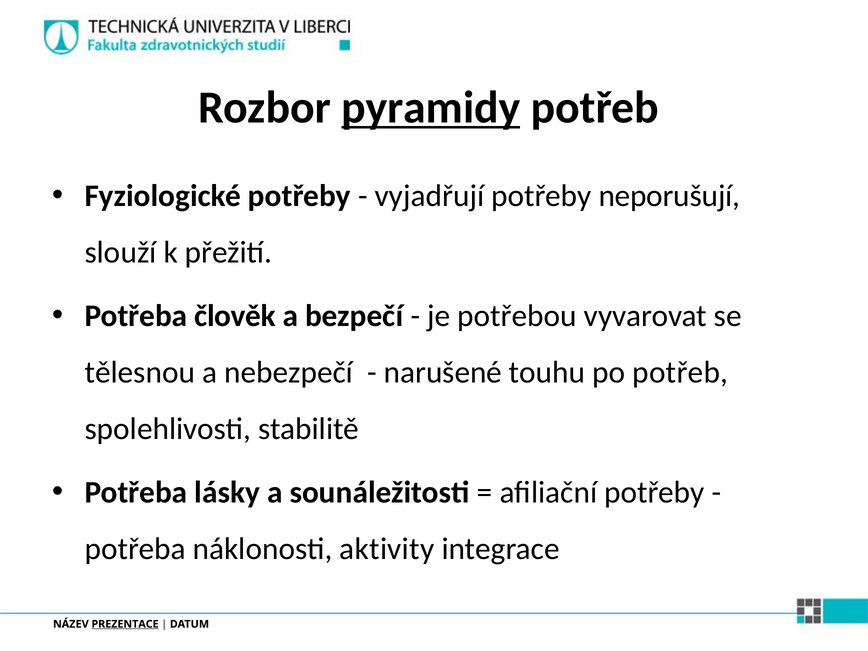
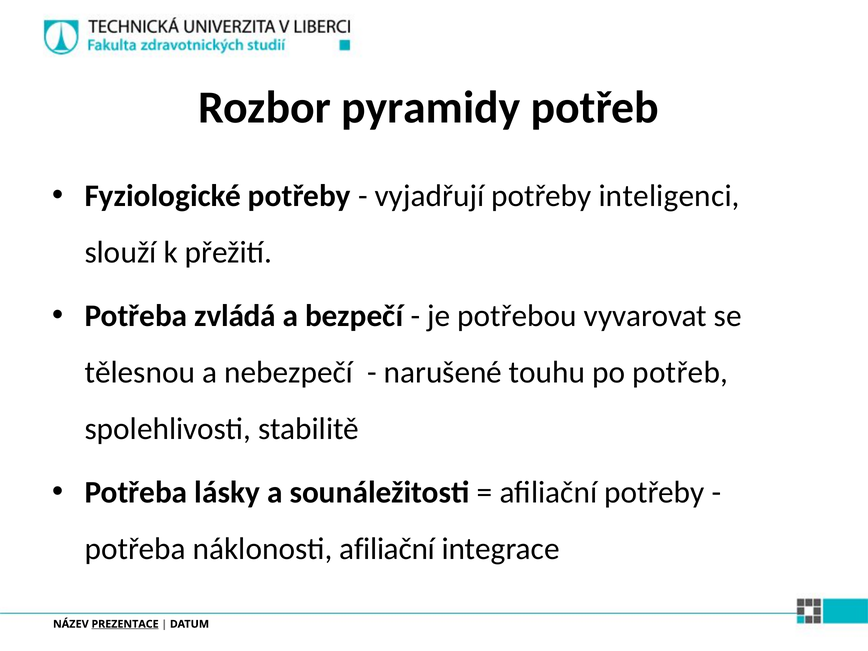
pyramidy underline: present -> none
neporušují: neporušují -> inteligenci
člověk: člověk -> zvládá
náklonosti aktivity: aktivity -> afiliační
